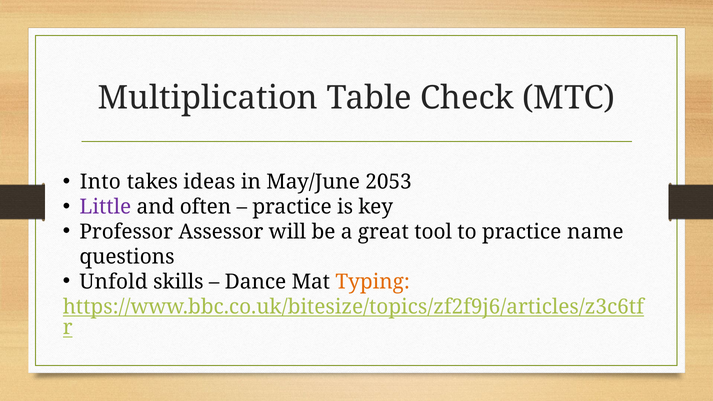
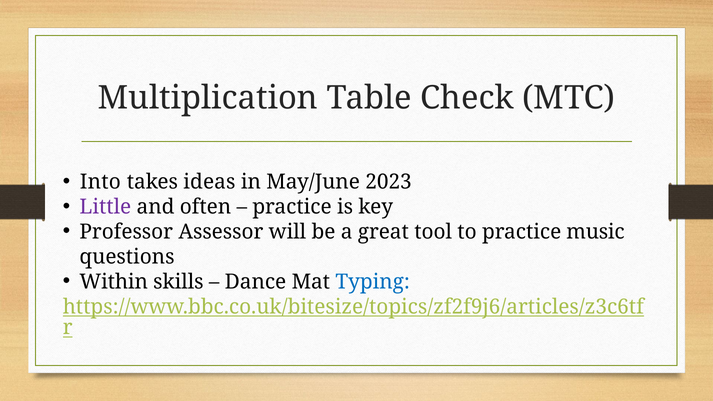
2053: 2053 -> 2023
name: name -> music
Unfold: Unfold -> Within
Typing colour: orange -> blue
